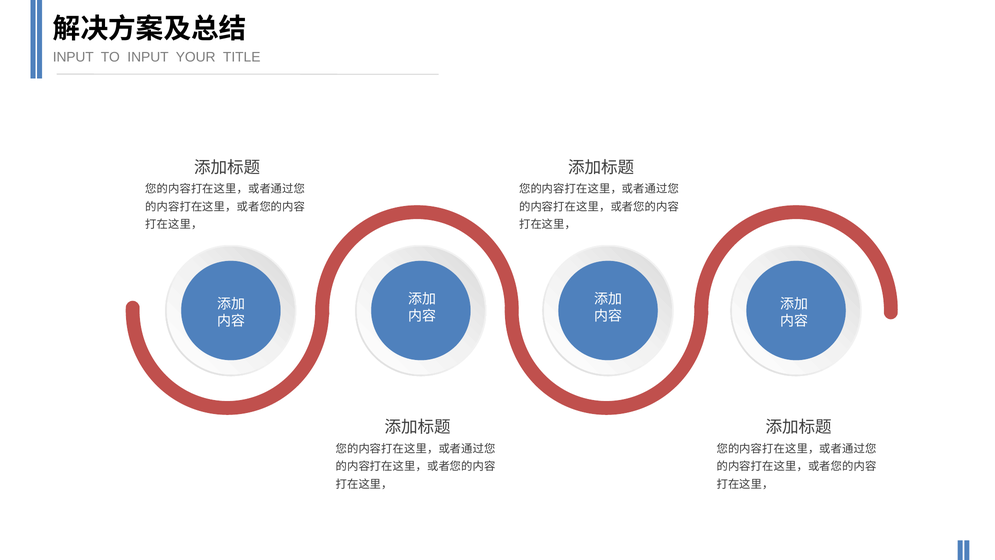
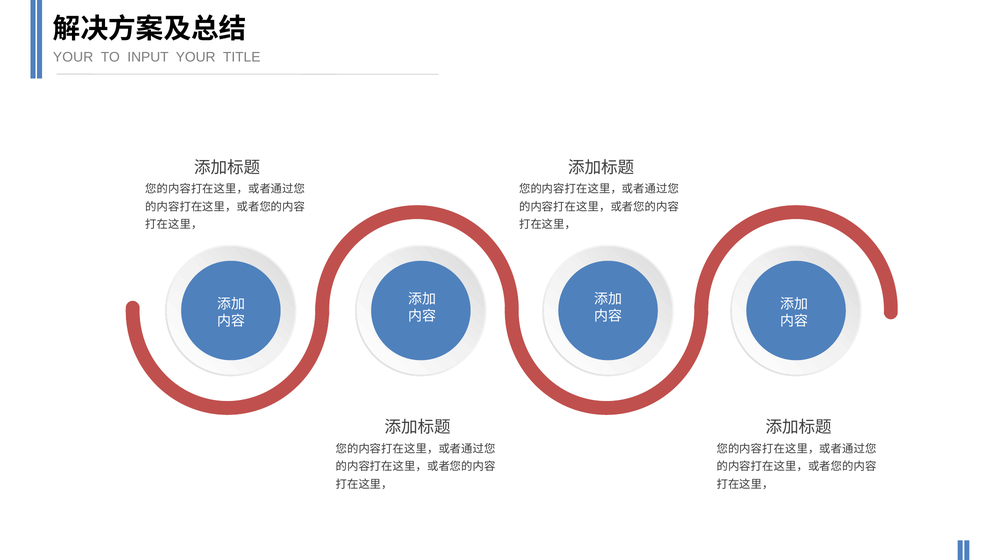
INPUT at (73, 57): INPUT -> YOUR
